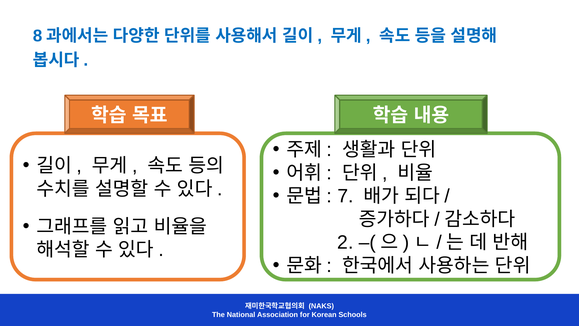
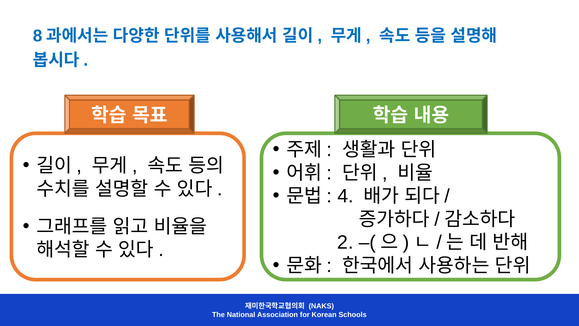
7: 7 -> 4
